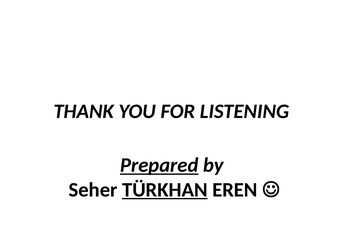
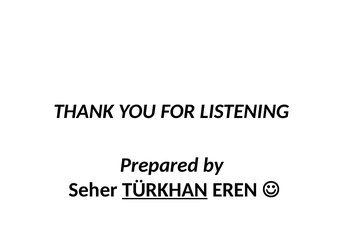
Prepared underline: present -> none
